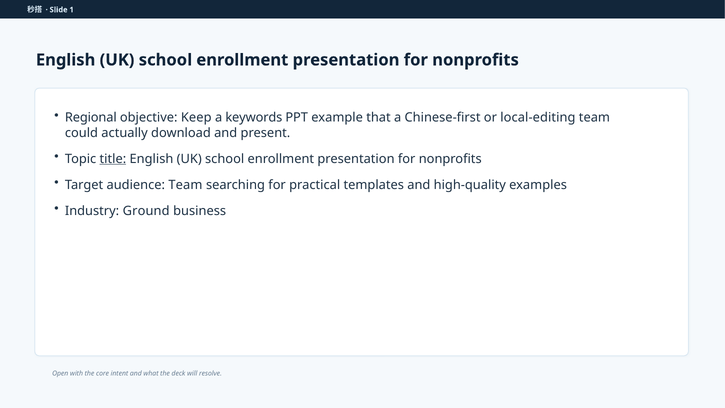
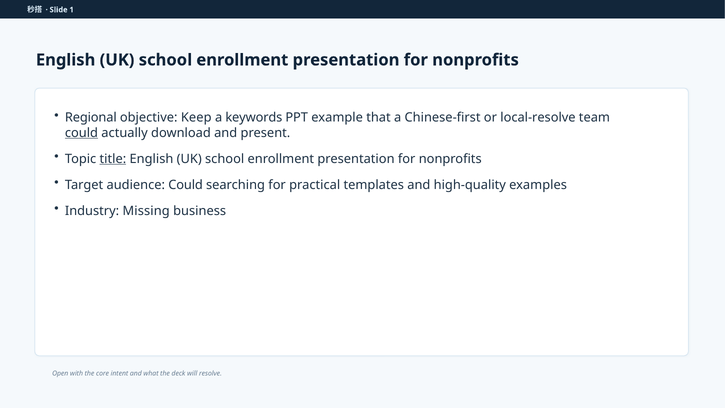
local-editing: local-editing -> local-resolve
could at (81, 133) underline: none -> present
audience Team: Team -> Could
Ground: Ground -> Missing
